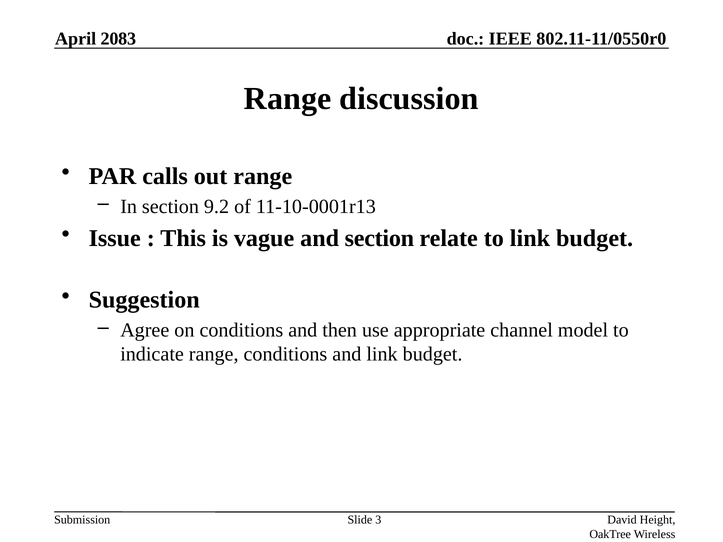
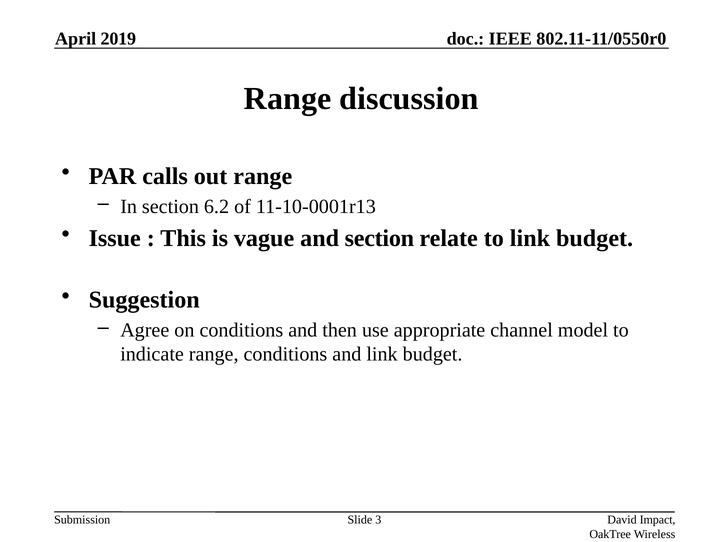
2083: 2083 -> 2019
9.2: 9.2 -> 6.2
Height: Height -> Impact
